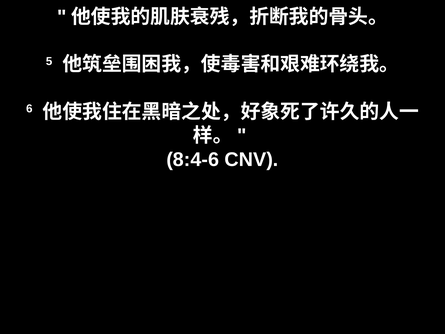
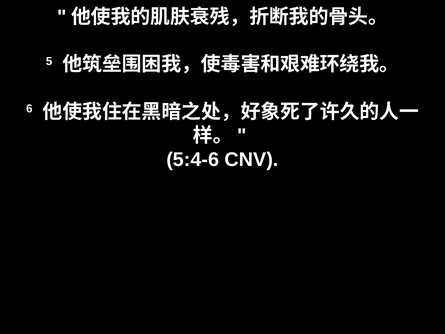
8:4-6: 8:4-6 -> 5:4-6
